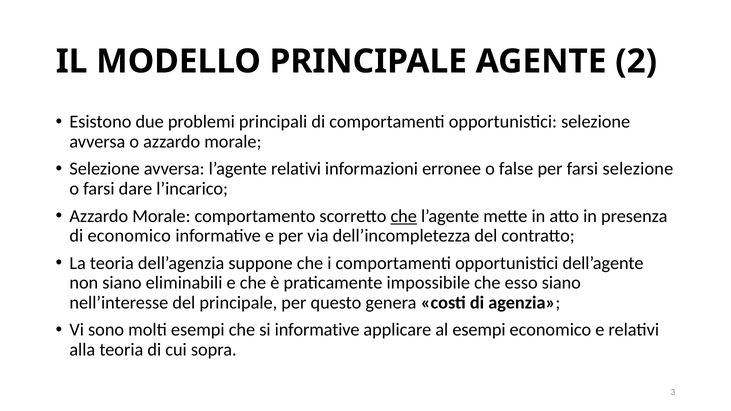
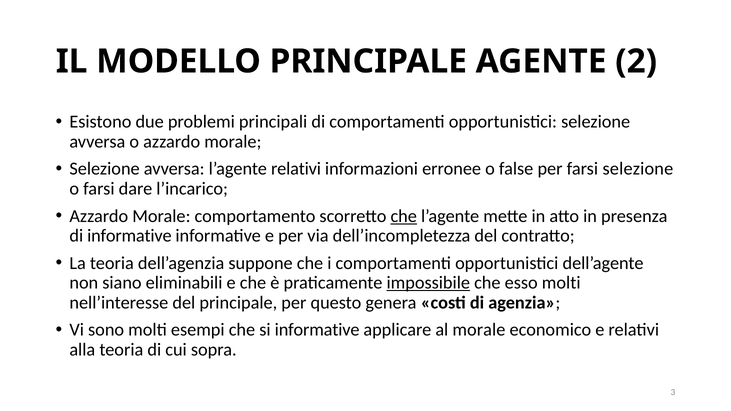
di economico: economico -> informative
impossibile underline: none -> present
esso siano: siano -> molti
al esempi: esempi -> morale
